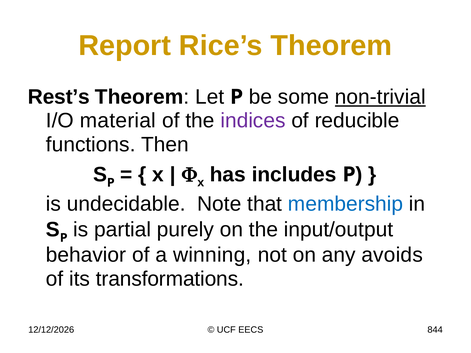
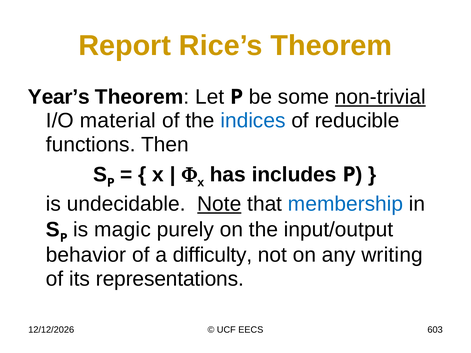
Rest’s: Rest’s -> Year’s
indices colour: purple -> blue
Note underline: none -> present
partial: partial -> magic
winning: winning -> difficulty
avoids: avoids -> writing
transformations: transformations -> representations
844: 844 -> 603
